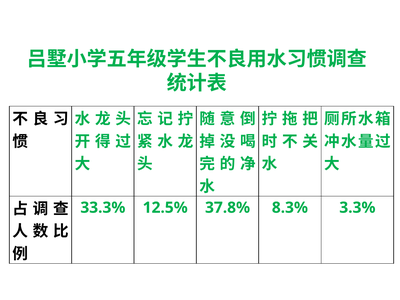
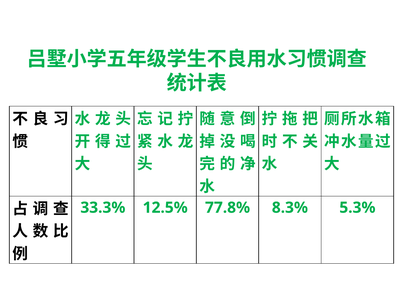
37.8%: 37.8% -> 77.8%
3.3%: 3.3% -> 5.3%
